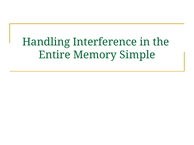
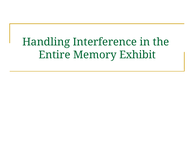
Simple: Simple -> Exhibit
